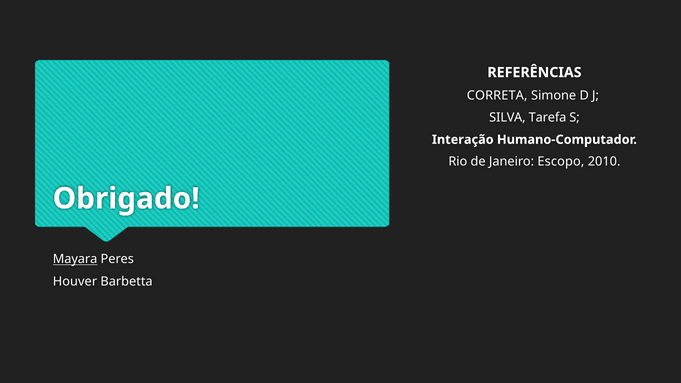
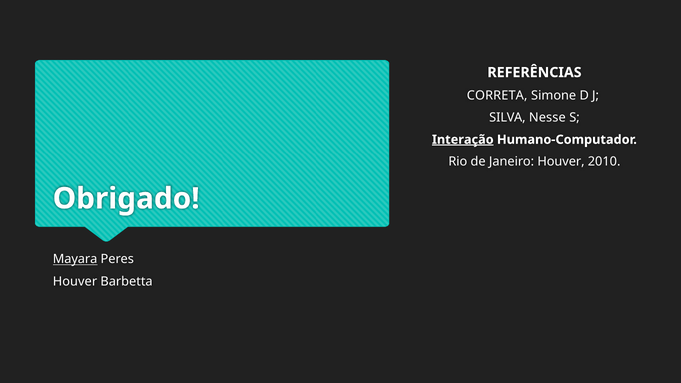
Tarefa: Tarefa -> Nesse
Interação underline: none -> present
Janeiro Escopo: Escopo -> Houver
